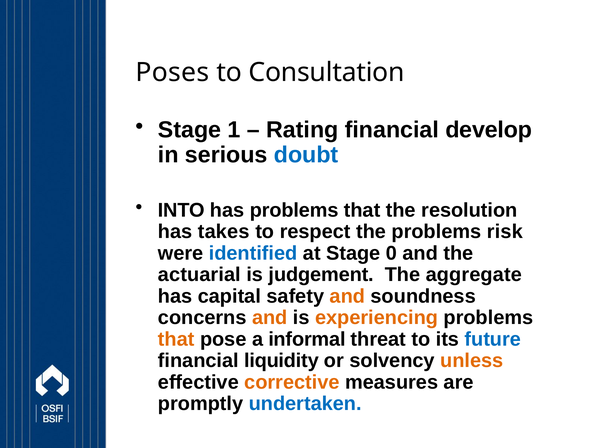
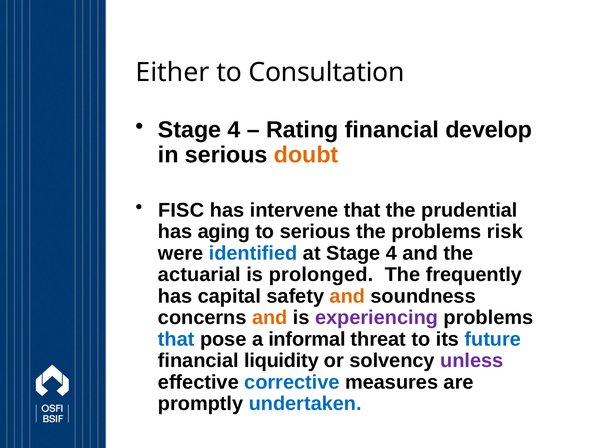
Poses: Poses -> Either
1 at (234, 130): 1 -> 4
doubt colour: blue -> orange
INTO: INTO -> FISC
has problems: problems -> intervene
resolution: resolution -> prudential
takes: takes -> aging
to respect: respect -> serious
at Stage 0: 0 -> 4
judgement: judgement -> prolonged
aggregate: aggregate -> frequently
experiencing colour: orange -> purple
that at (176, 340) colour: orange -> blue
unless colour: orange -> purple
corrective colour: orange -> blue
